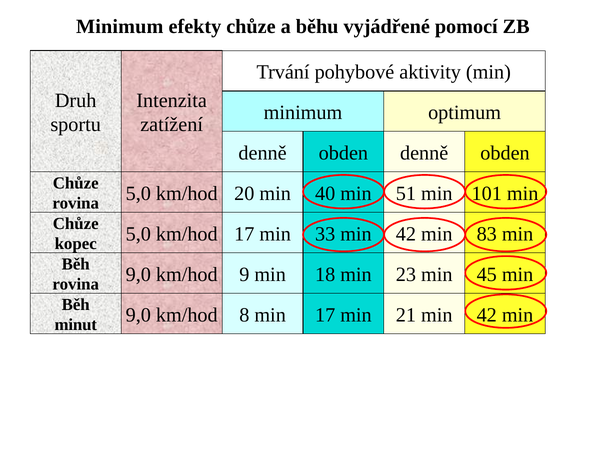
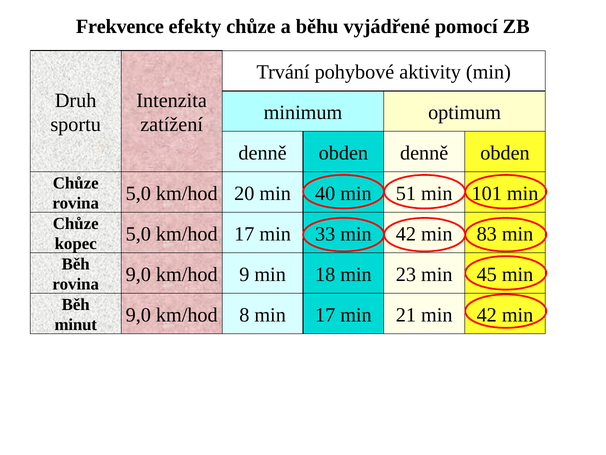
Minimum at (120, 27): Minimum -> Frekvence
